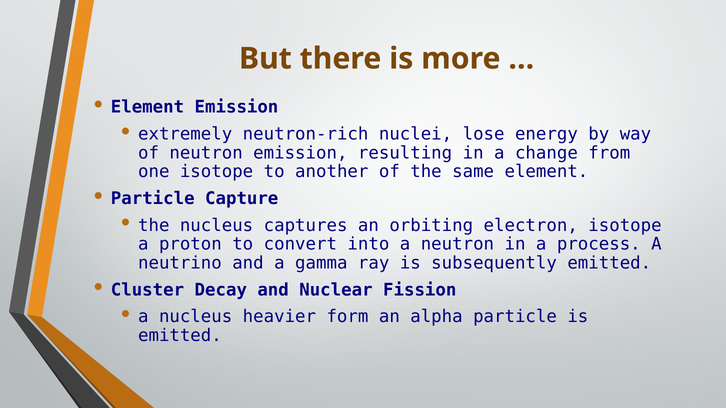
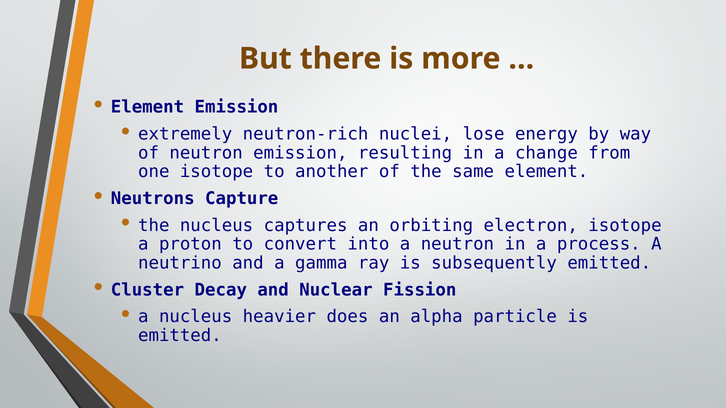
Particle at (153, 199): Particle -> Neutrons
form: form -> does
